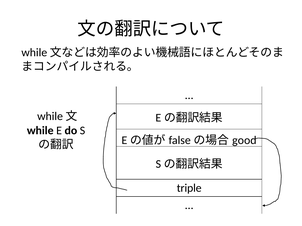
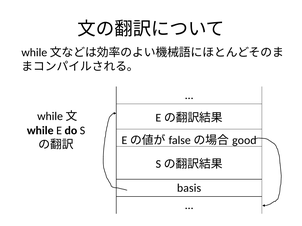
triple: triple -> basis
